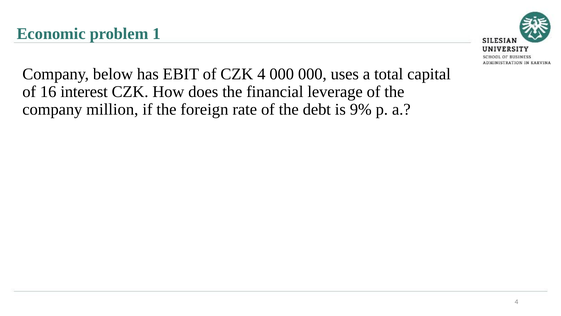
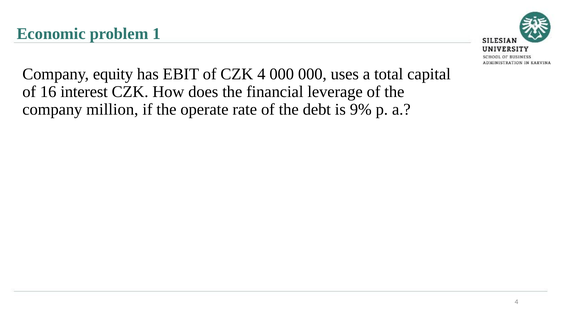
below: below -> equity
foreign: foreign -> operate
